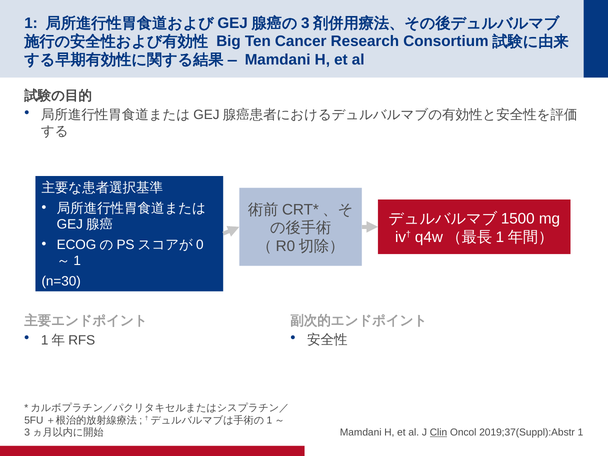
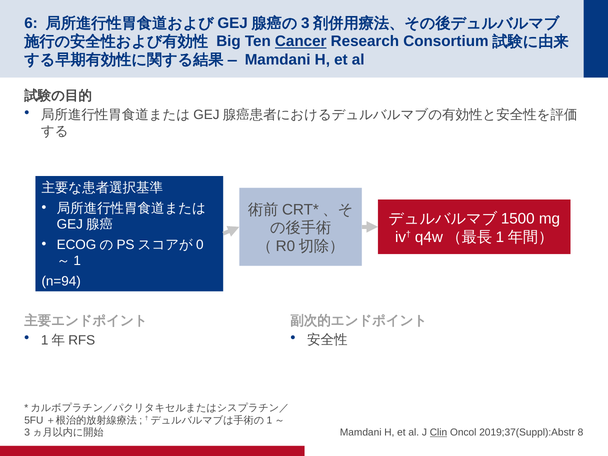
1 at (31, 23): 1 -> 6
Cancer underline: none -> present
n=30: n=30 -> n=94
2019;37(Suppl):Abstr 1: 1 -> 8
